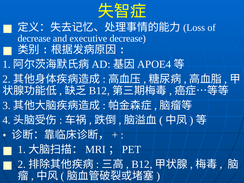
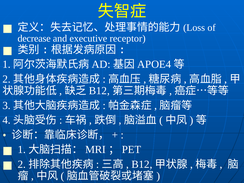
executive decrease: decrease -> receptor
